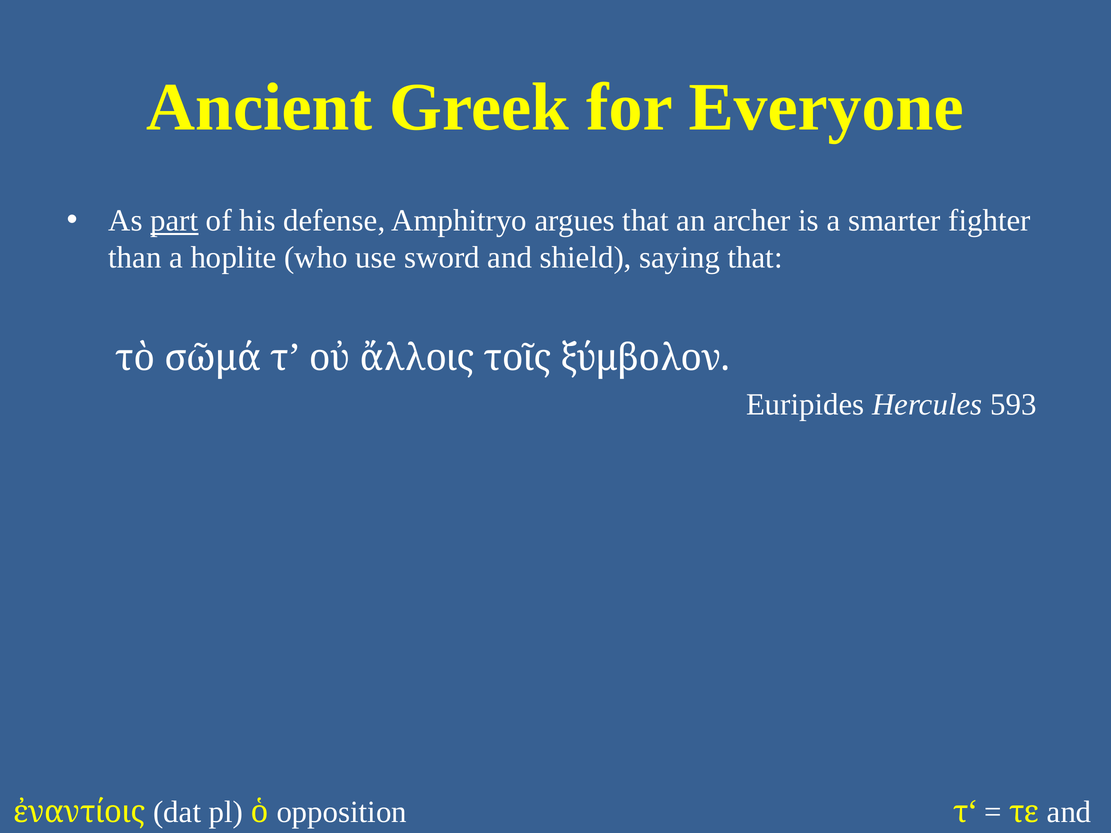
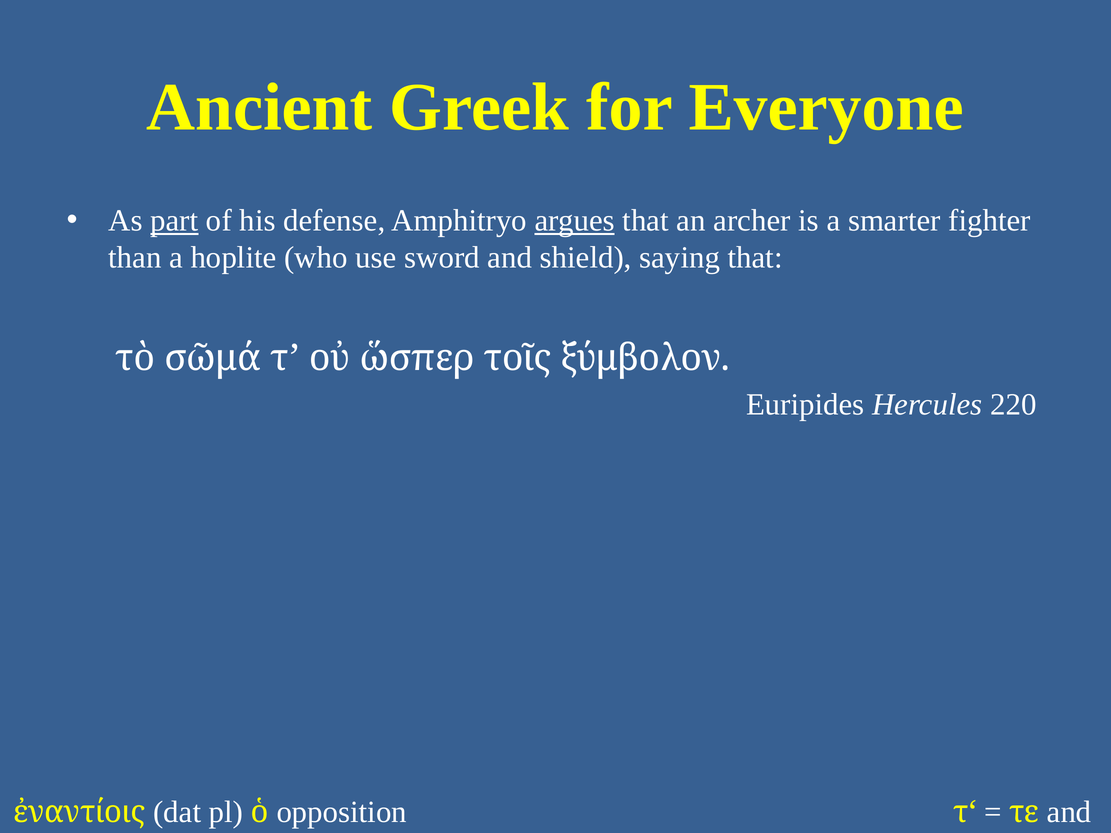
argues underline: none -> present
ἄλλοις: ἄλλοις -> ὥσπερ
593: 593 -> 220
